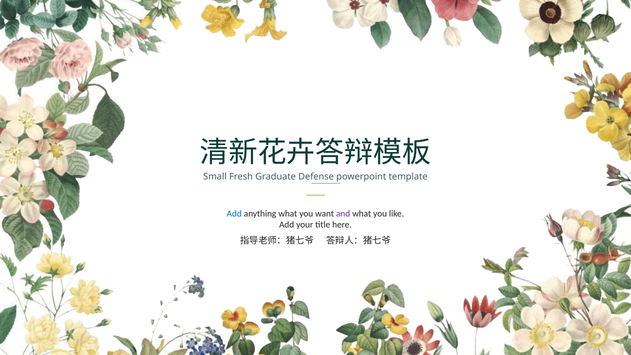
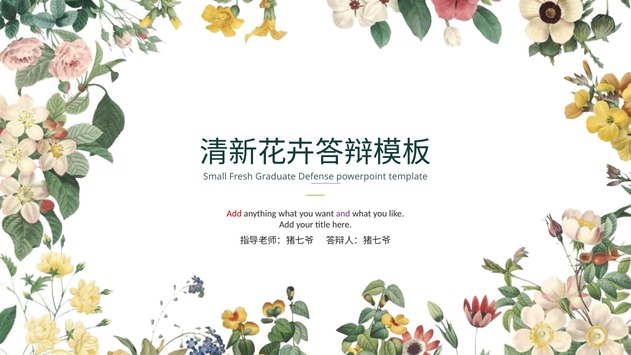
Add at (234, 214) colour: blue -> red
